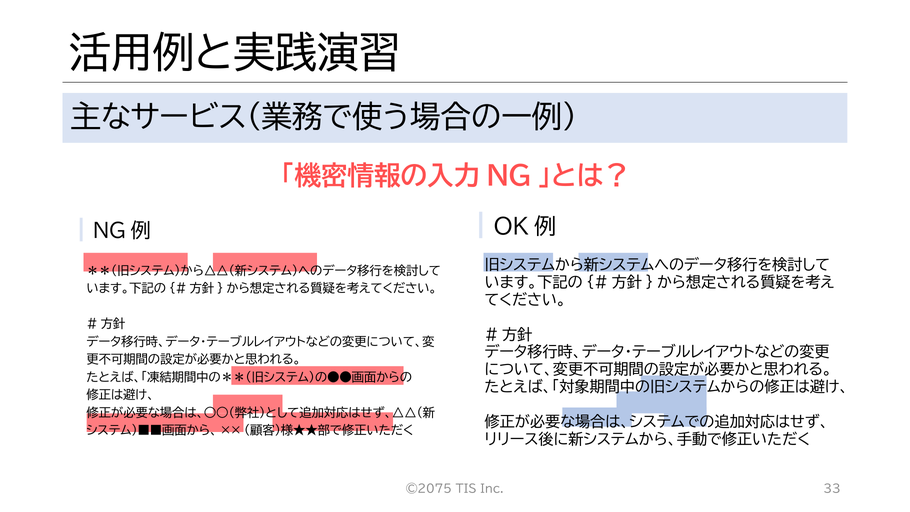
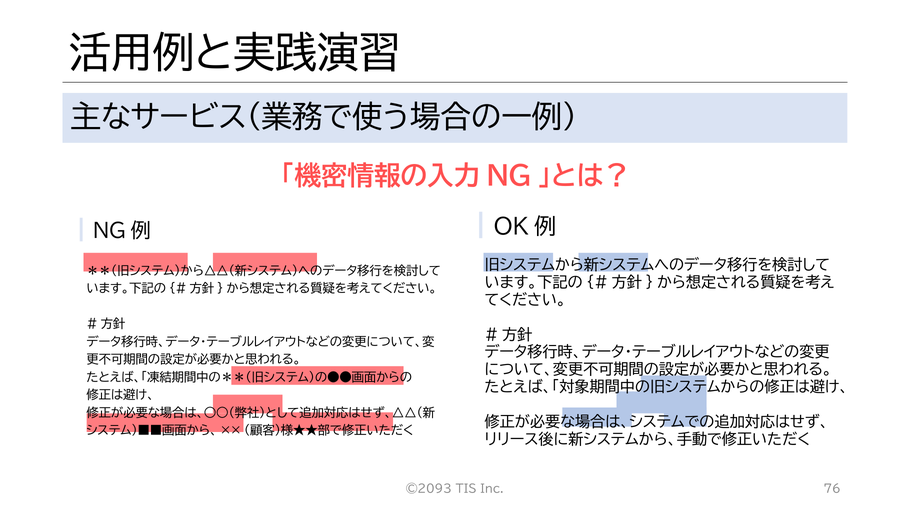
©2075: ©2075 -> ©2093
33: 33 -> 76
